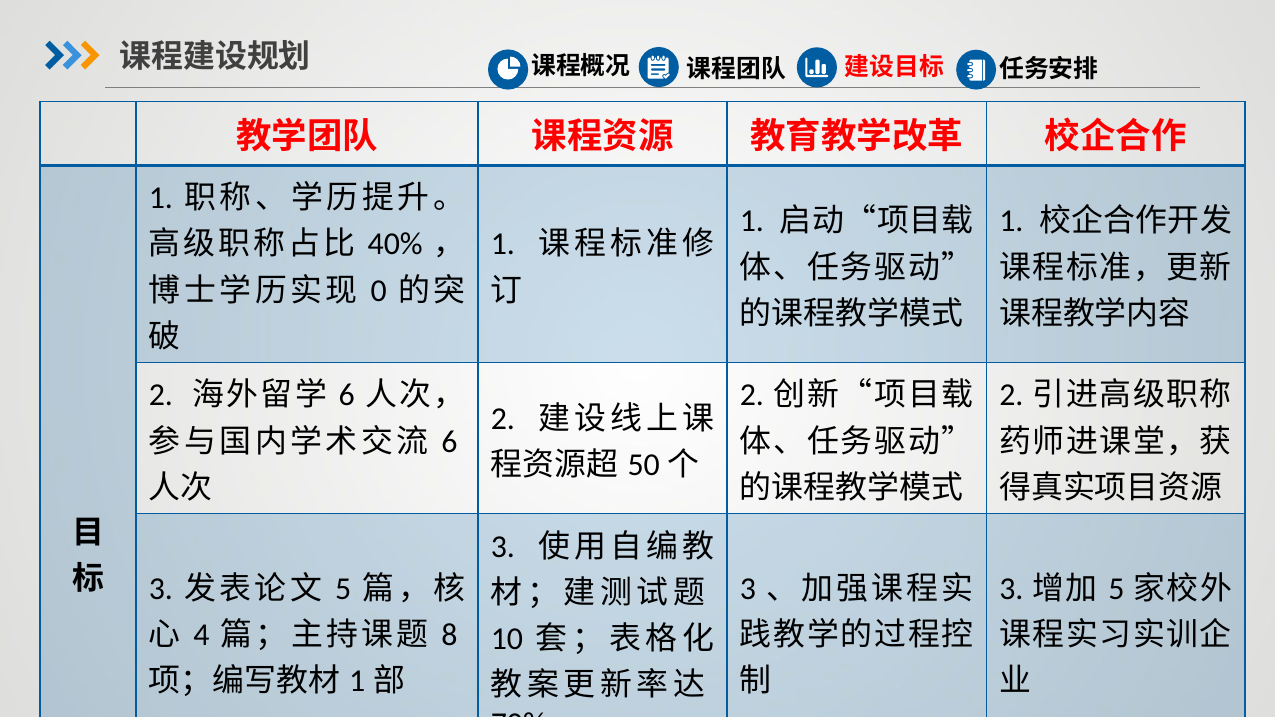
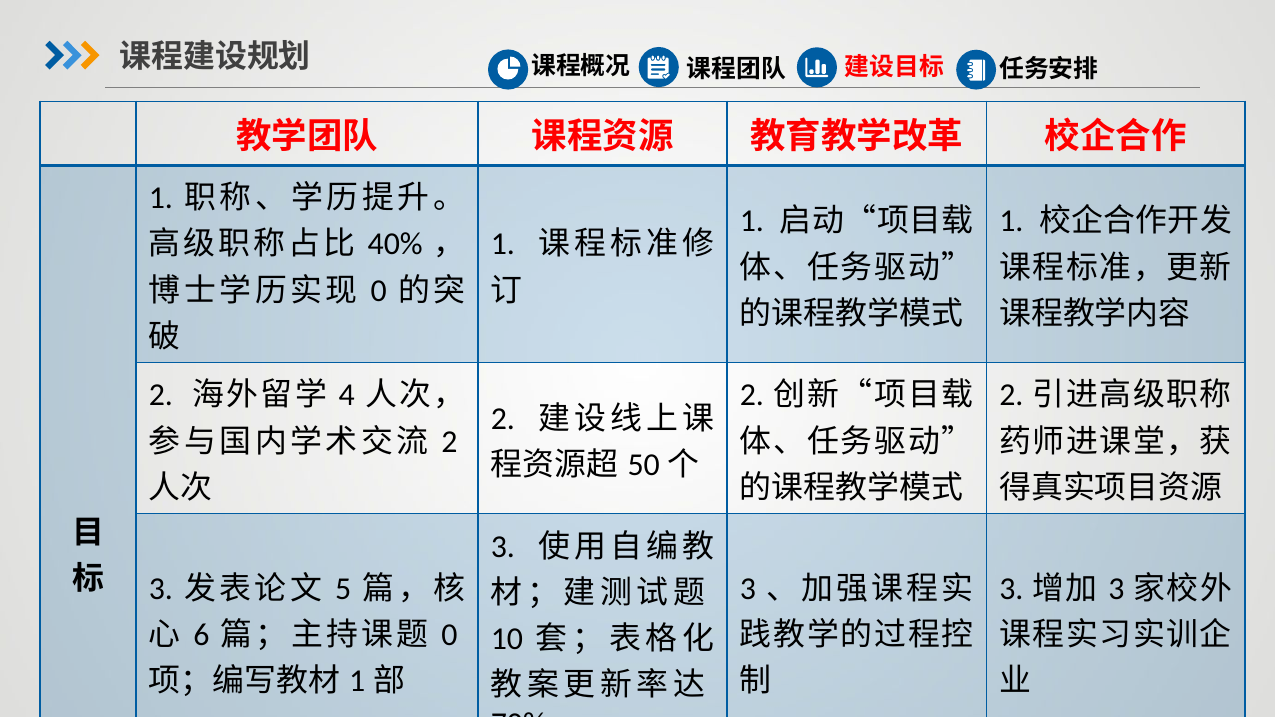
6 at (347, 396): 6 -> 4
6 at (449, 442): 6 -> 2
5 at (1116, 589): 5 -> 3
4 at (201, 635): 4 -> 6
8 at (449, 635): 8 -> 0
